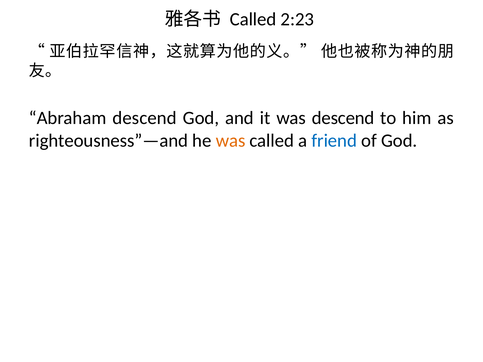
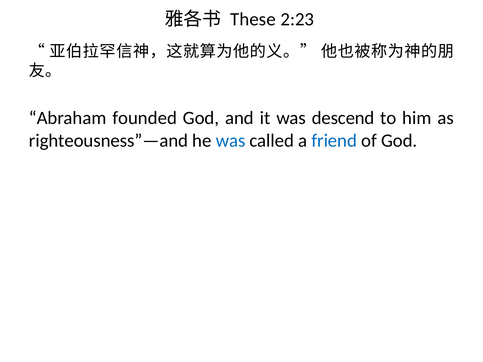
Called at (253, 19): Called -> These
Abraham descend: descend -> founded
was at (231, 141) colour: orange -> blue
